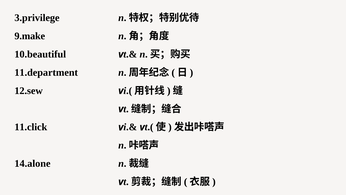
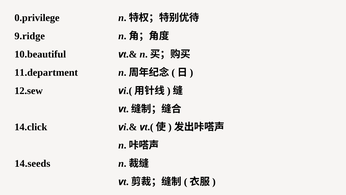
3.privilege: 3.privilege -> 0.privilege
9.make: 9.make -> 9.ridge
11.click: 11.click -> 14.click
14.alone: 14.alone -> 14.seeds
